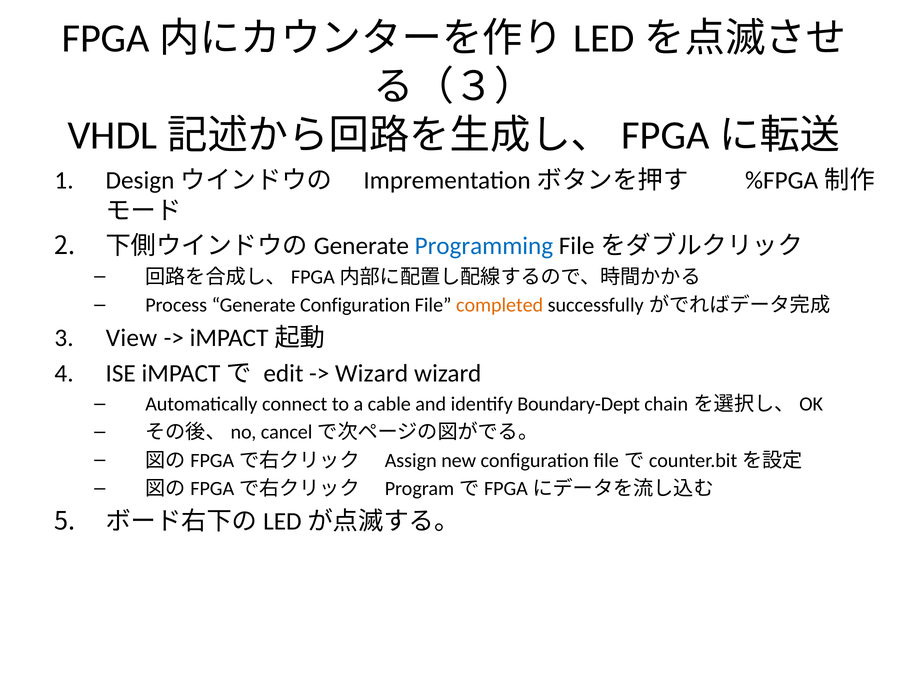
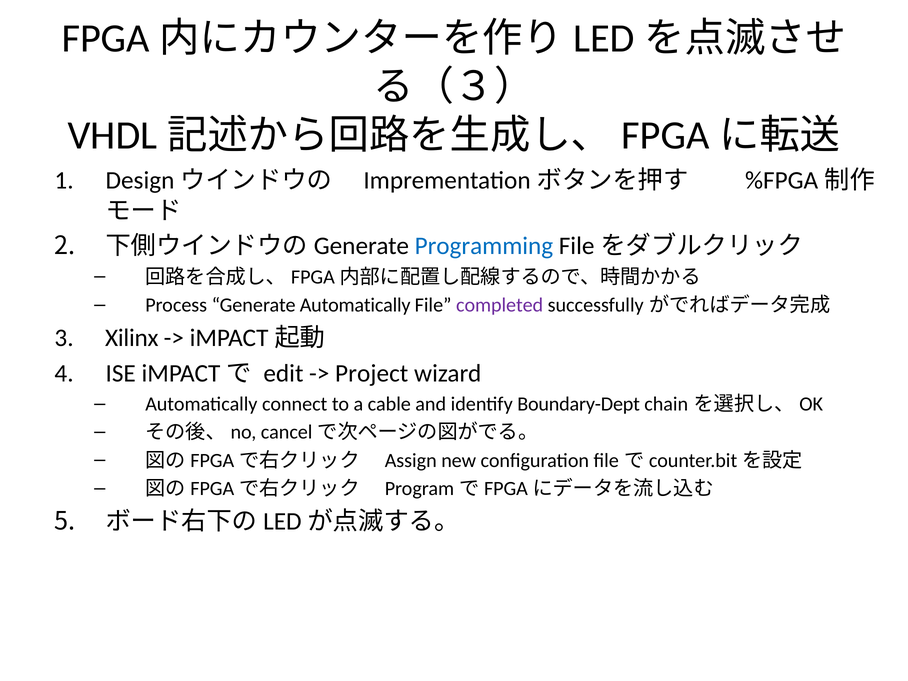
Generate Configuration: Configuration -> Automatically
completed colour: orange -> purple
View: View -> Xilinx
Wizard at (372, 373): Wizard -> Project
